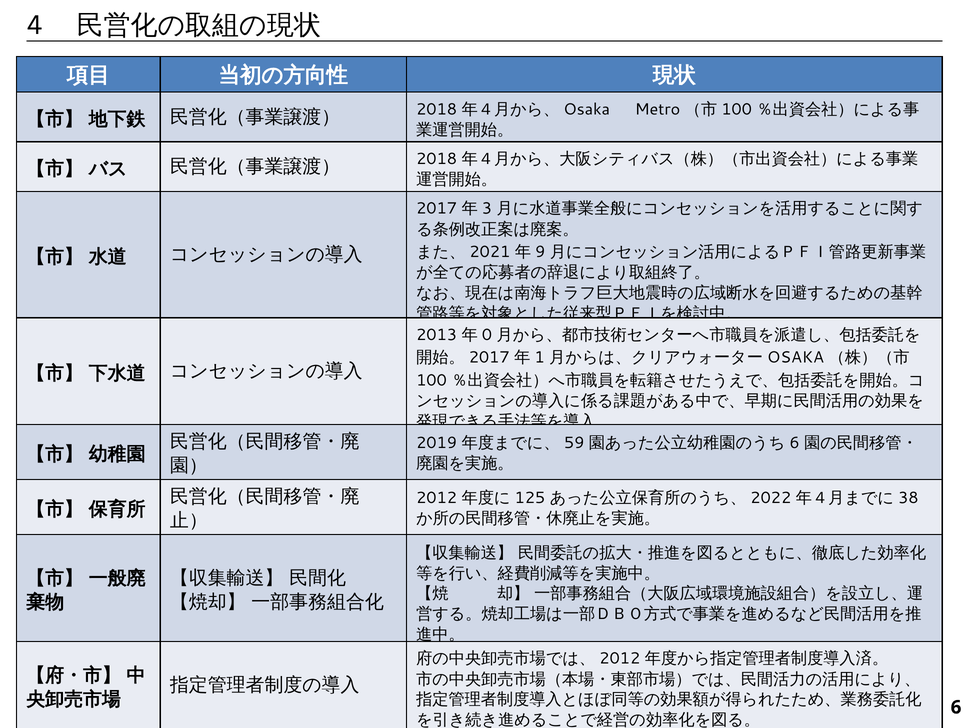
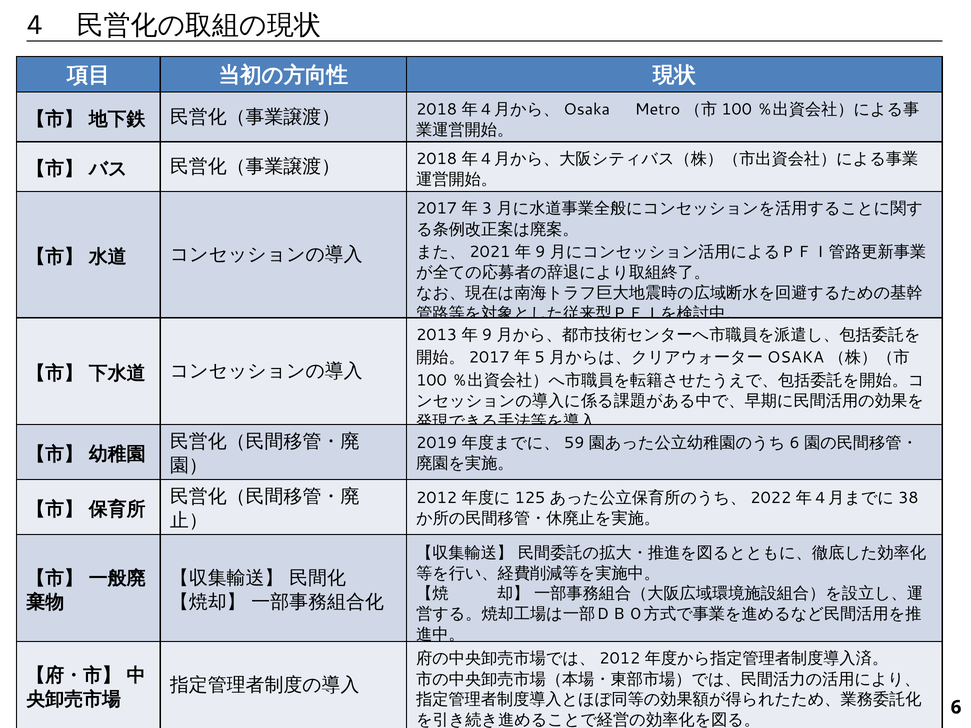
0 at (487, 335): 0 -> 9
1: 1 -> 5
